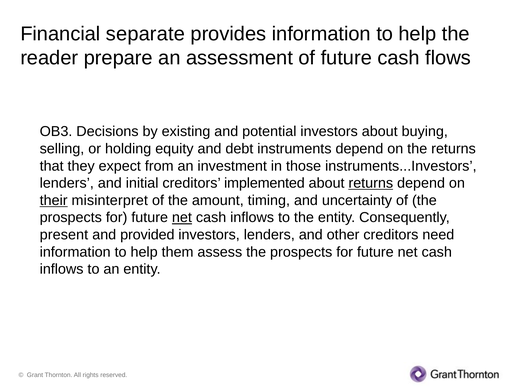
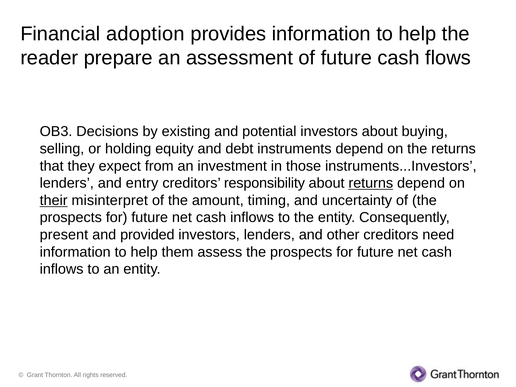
separate: separate -> adoption
initial: initial -> entry
implemented: implemented -> responsibility
net at (182, 218) underline: present -> none
